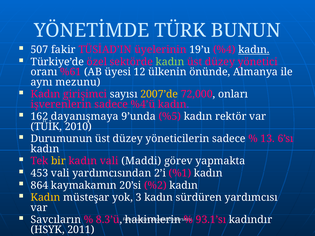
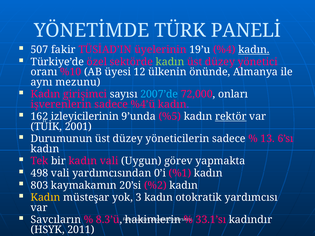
BUNUN: BUNUN -> PANELİ
%61: %61 -> %10
2007’de colour: yellow -> light blue
dayanışmaya: dayanışmaya -> izleyicilerinin
rektör underline: none -> present
2010: 2010 -> 2001
bir colour: yellow -> white
Maddi: Maddi -> Uygun
453: 453 -> 498
2’i: 2’i -> 0’i
864: 864 -> 803
sürdüren: sürdüren -> otokratik
93.1’sı: 93.1’sı -> 33.1’sı
